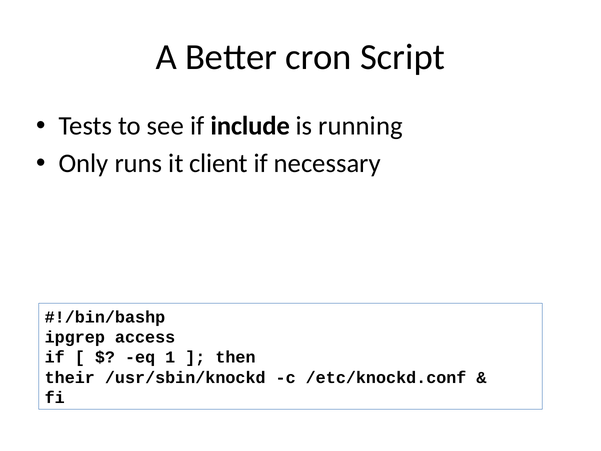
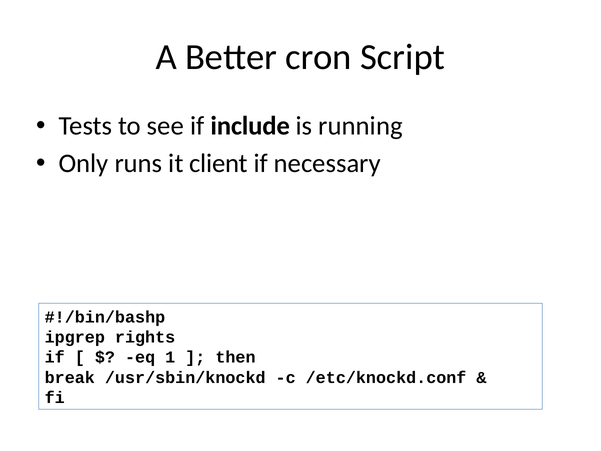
access: access -> rights
their: their -> break
